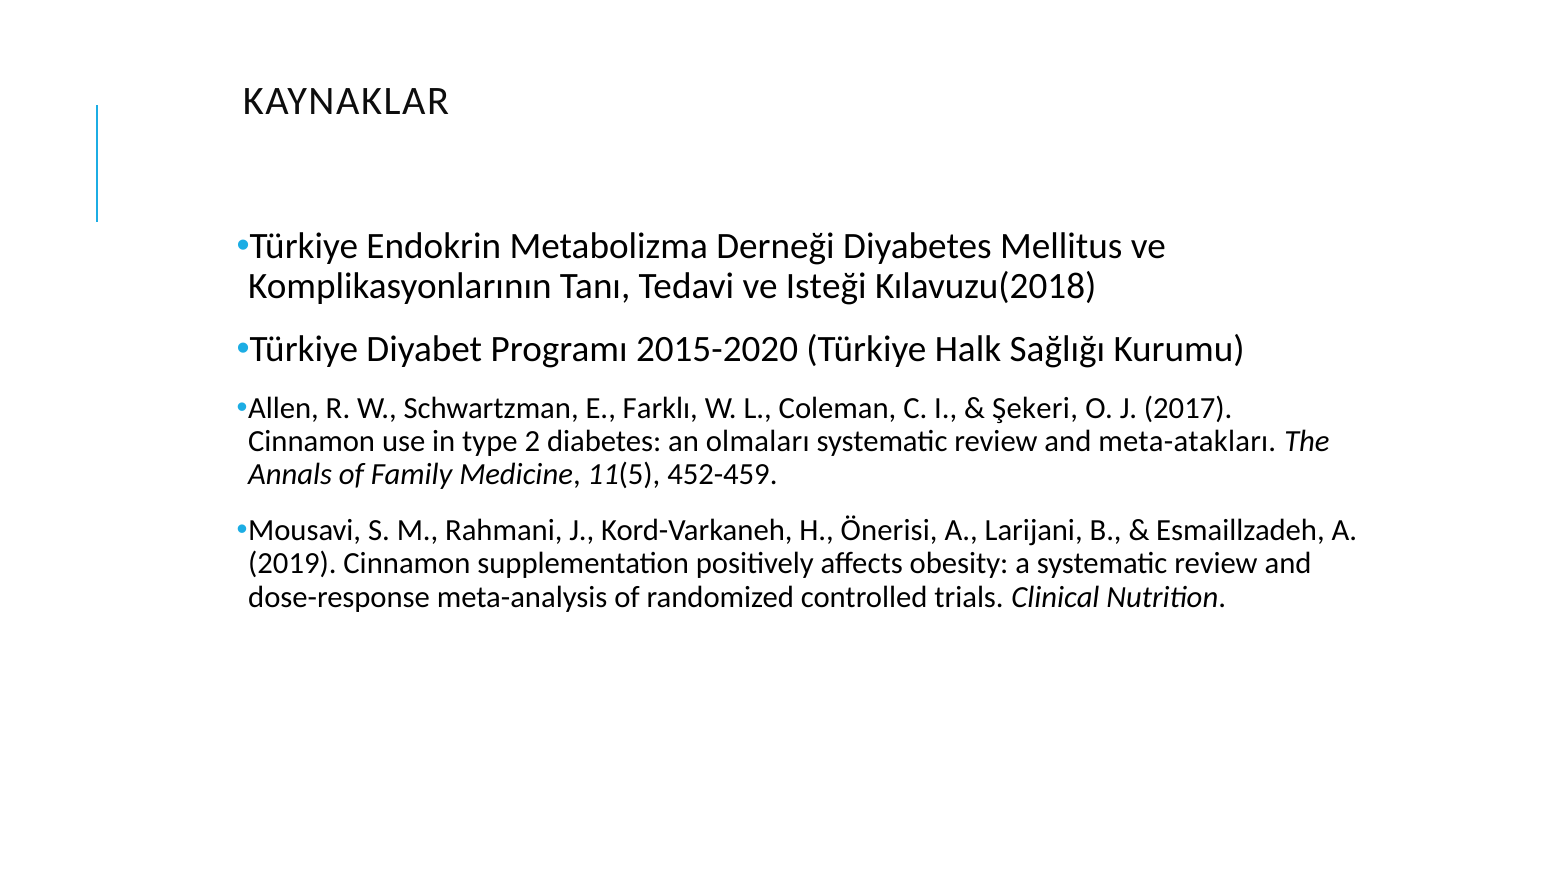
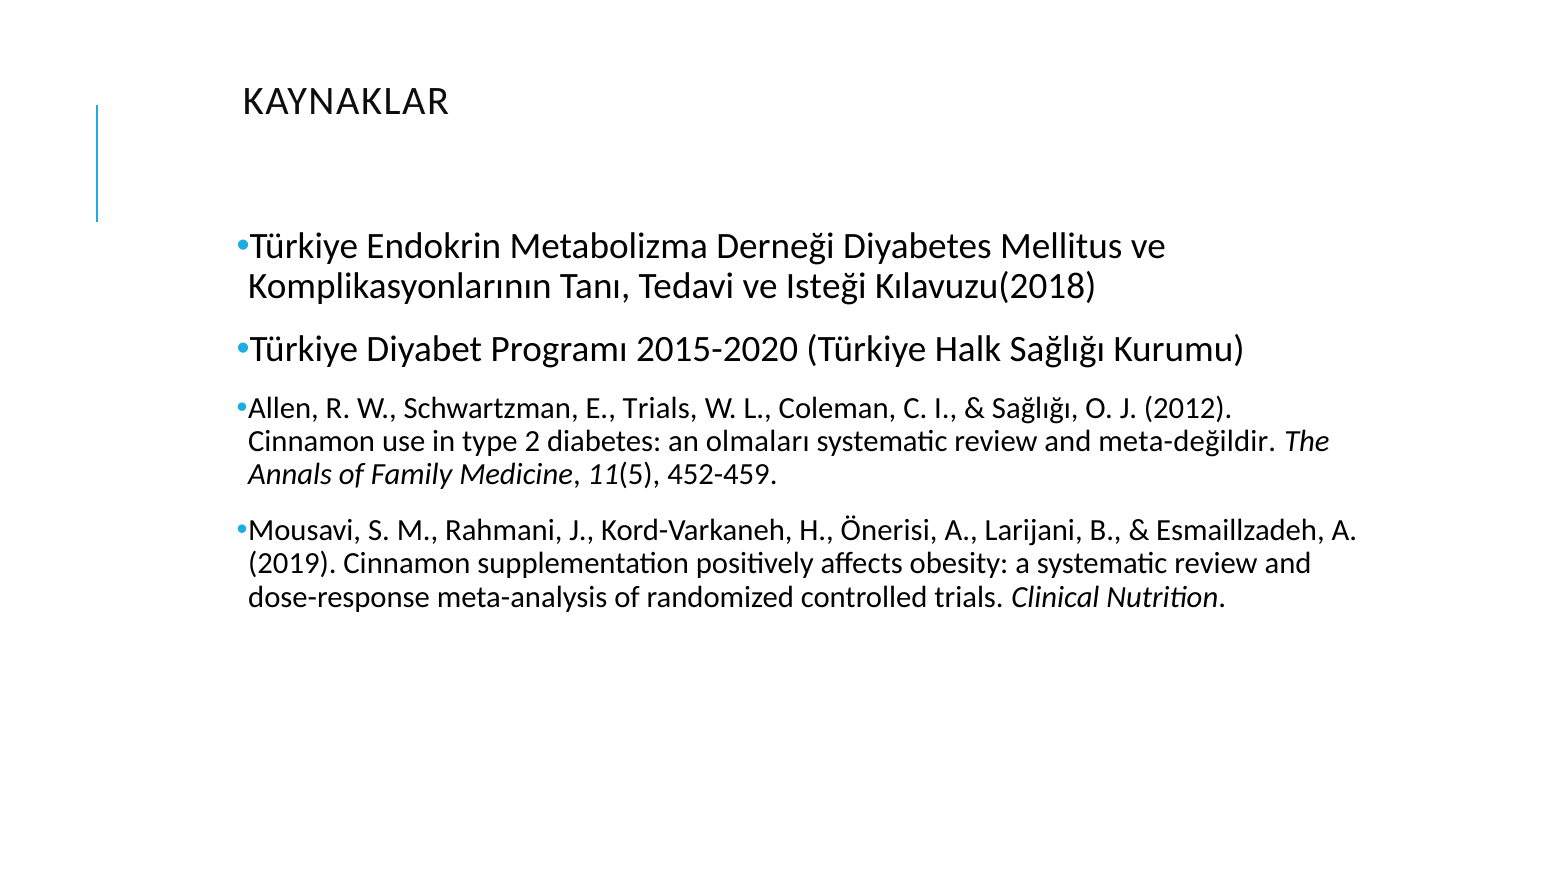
E Farklı: Farklı -> Trials
Şekeri at (1035, 408): Şekeri -> Sağlığı
2017: 2017 -> 2012
meta-atakları: meta-atakları -> meta-değildir
